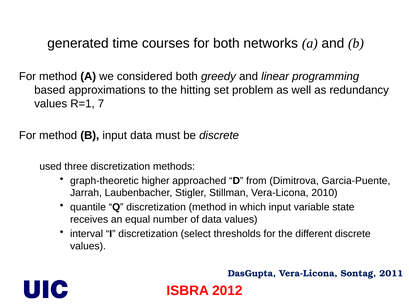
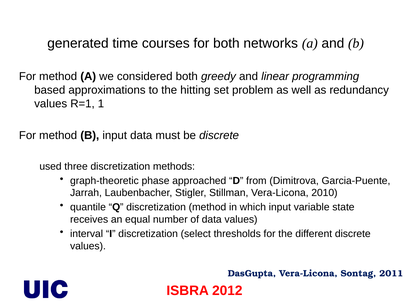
7: 7 -> 1
higher: higher -> phase
